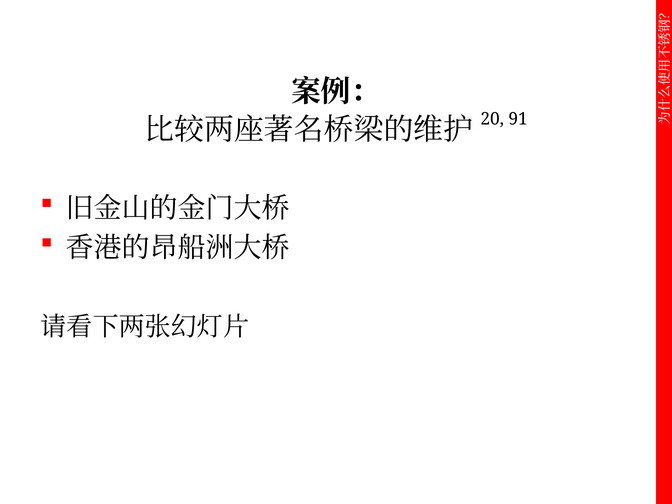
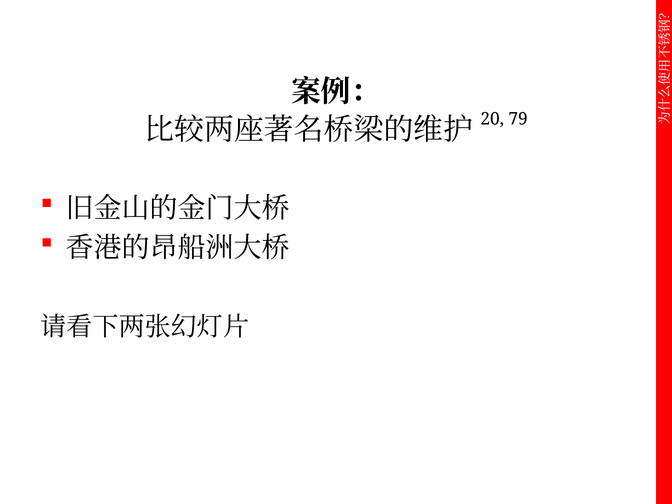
91: 91 -> 79
